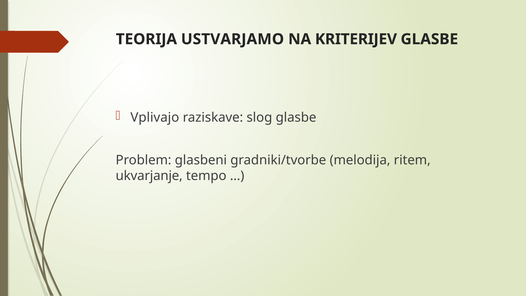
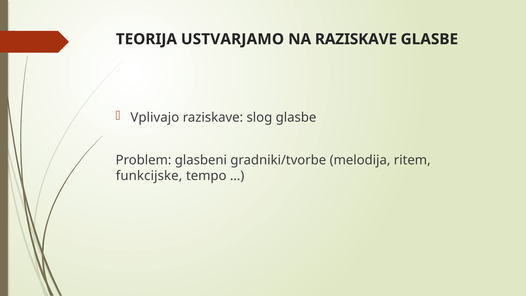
NA KRITERIJEV: KRITERIJEV -> RAZISKAVE
ukvarjanje: ukvarjanje -> funkcijske
